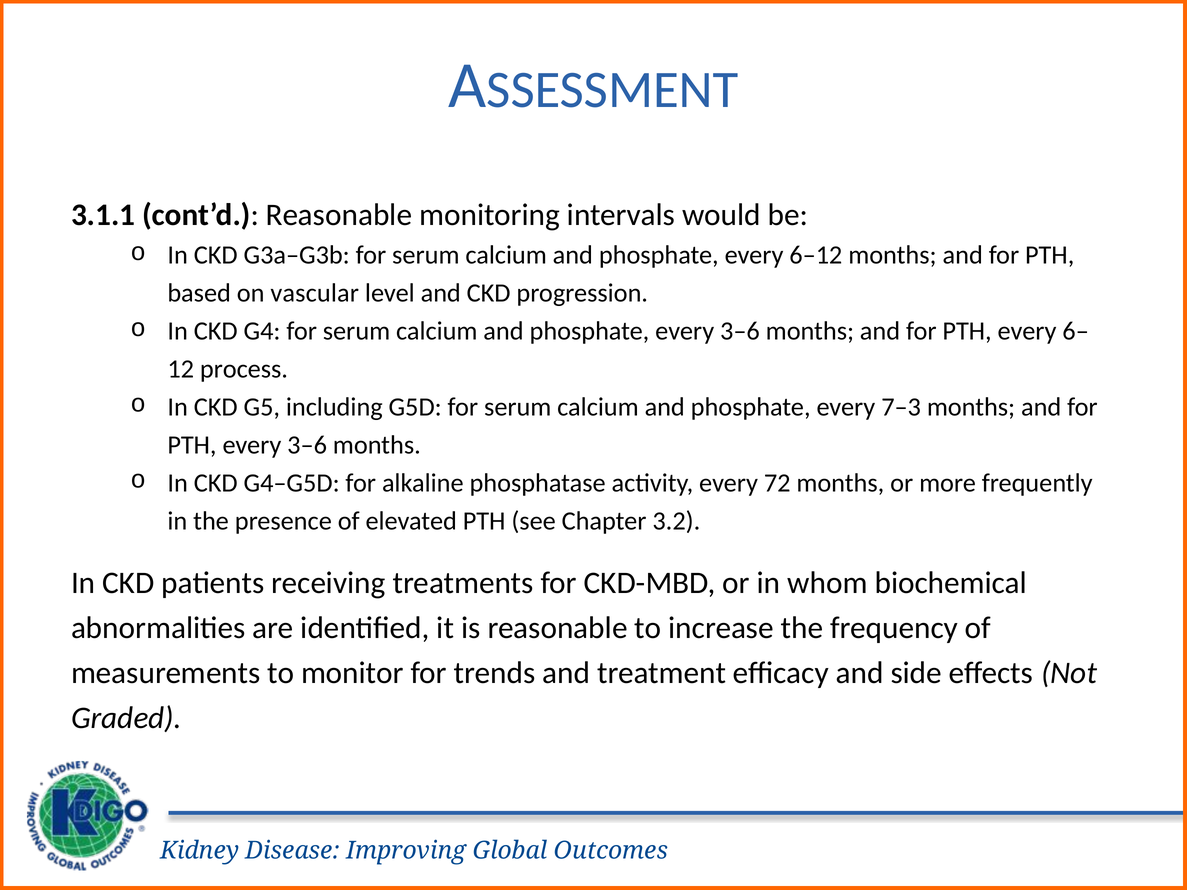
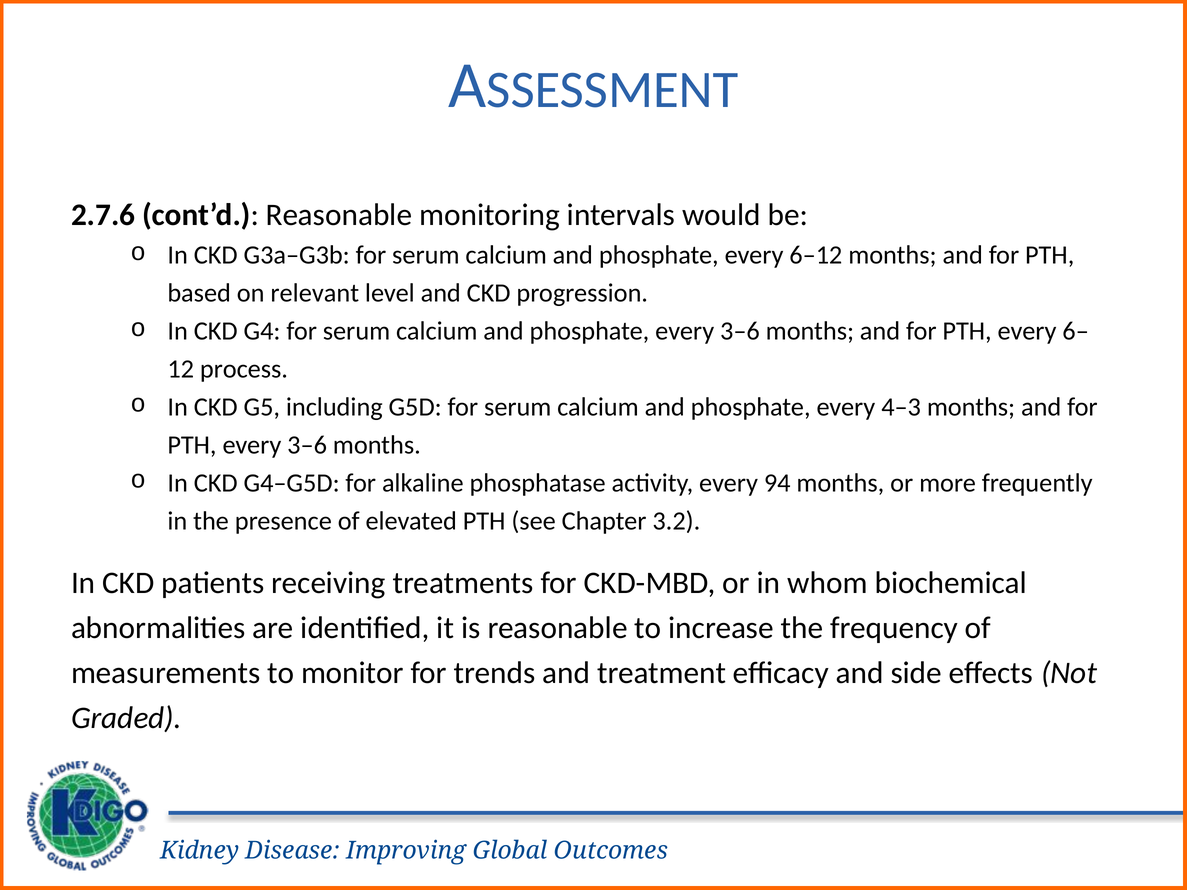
3.1.1: 3.1.1 -> 2.7.6
vascular: vascular -> relevant
7–3: 7–3 -> 4–3
72: 72 -> 94
